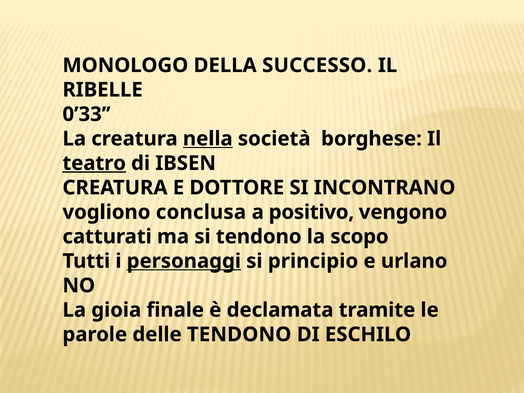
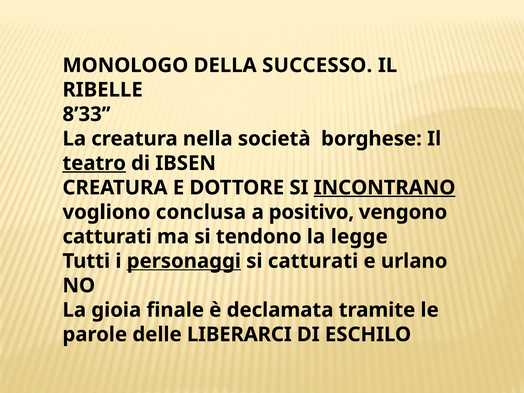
0’33: 0’33 -> 8’33
nella underline: present -> none
INCONTRANO underline: none -> present
scopo: scopo -> legge
si principio: principio -> catturati
delle TENDONO: TENDONO -> LIBERARCI
